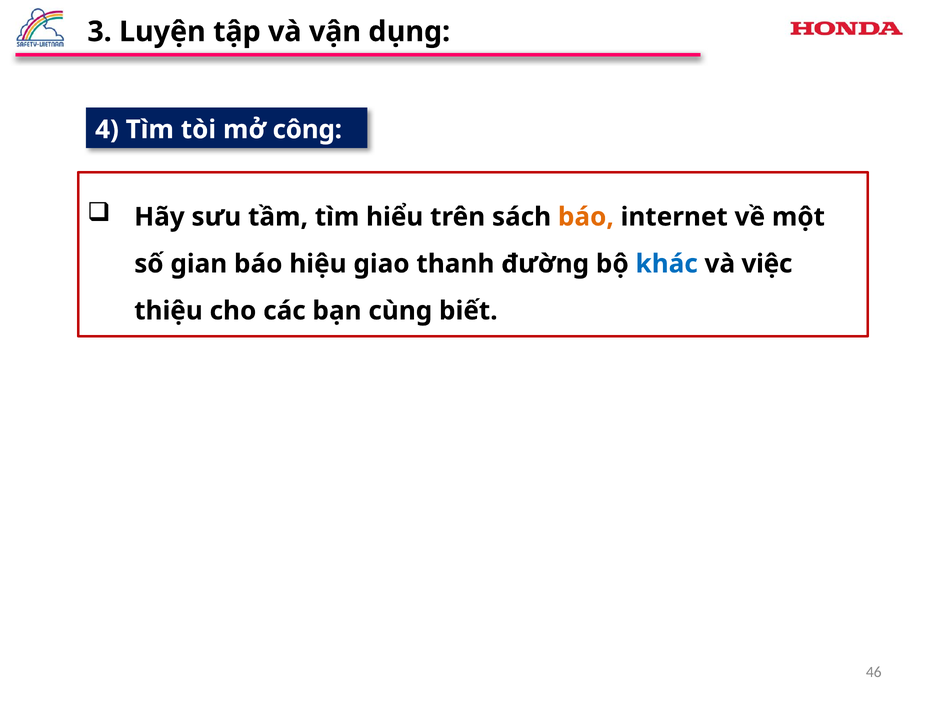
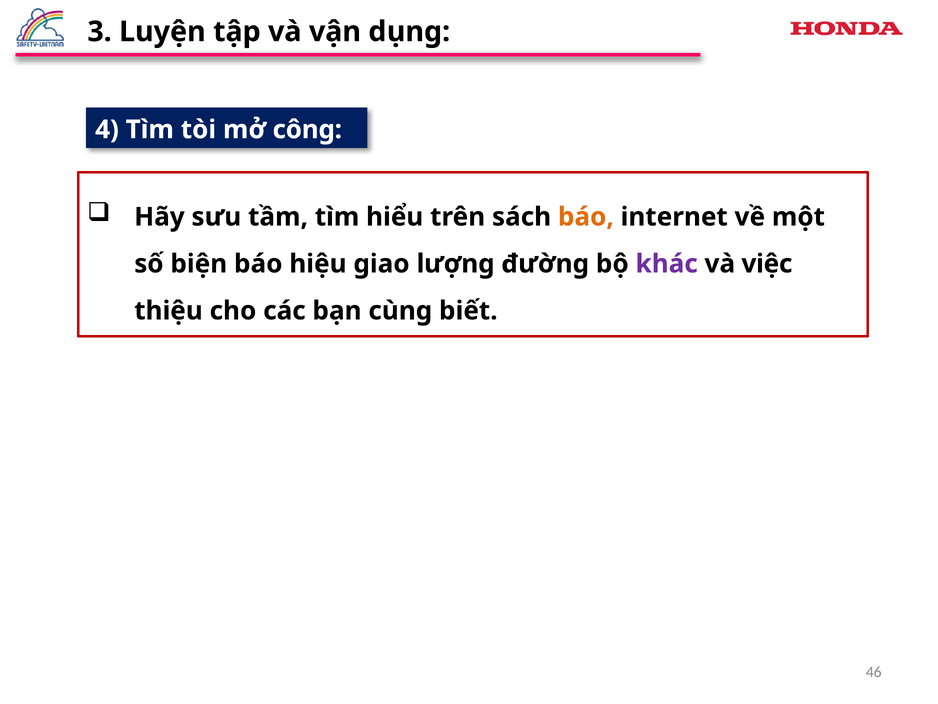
gian: gian -> biện
thanh: thanh -> lượng
khác colour: blue -> purple
